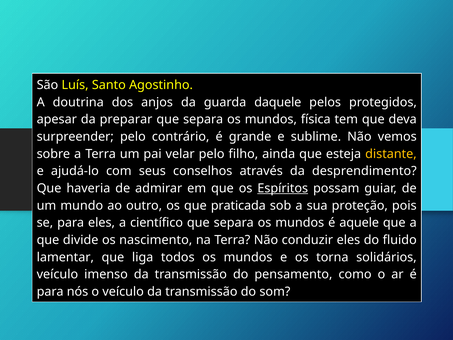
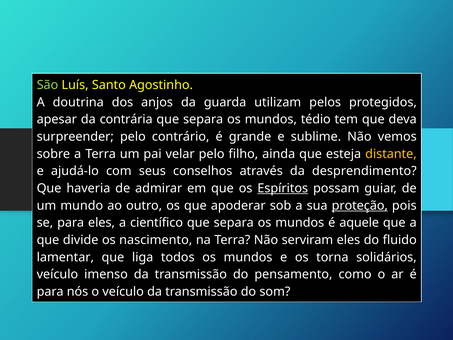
São colour: white -> light green
daquele: daquele -> utilizam
preparar: preparar -> contrária
física: física -> tédio
praticada: praticada -> apoderar
proteção underline: none -> present
conduzir: conduzir -> serviram
